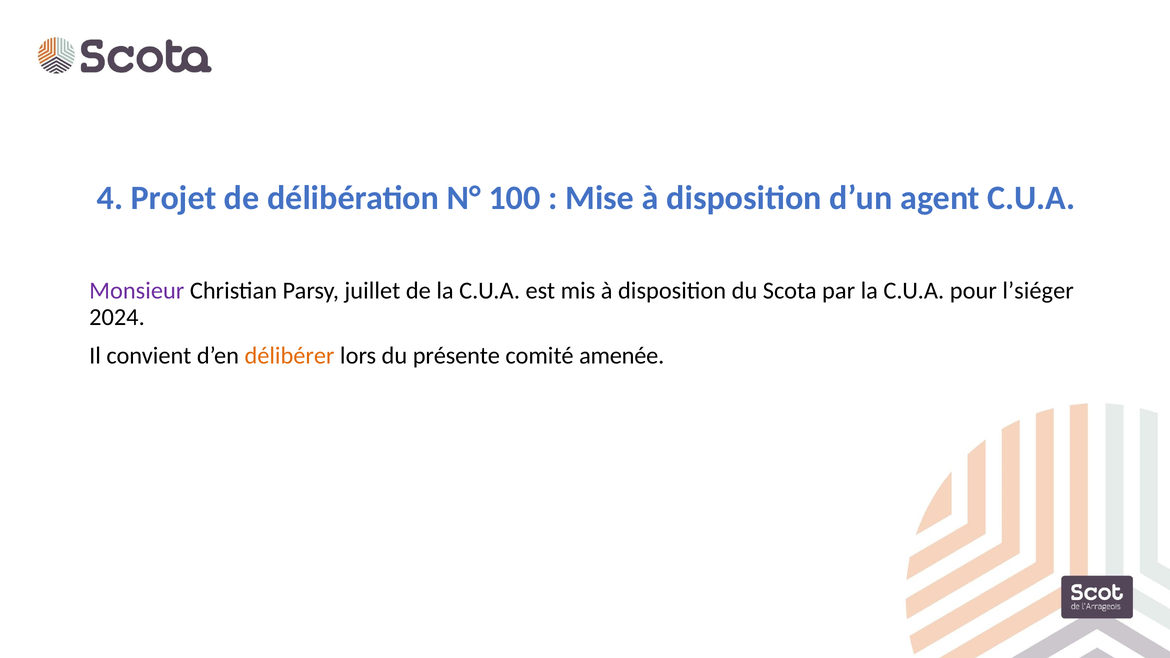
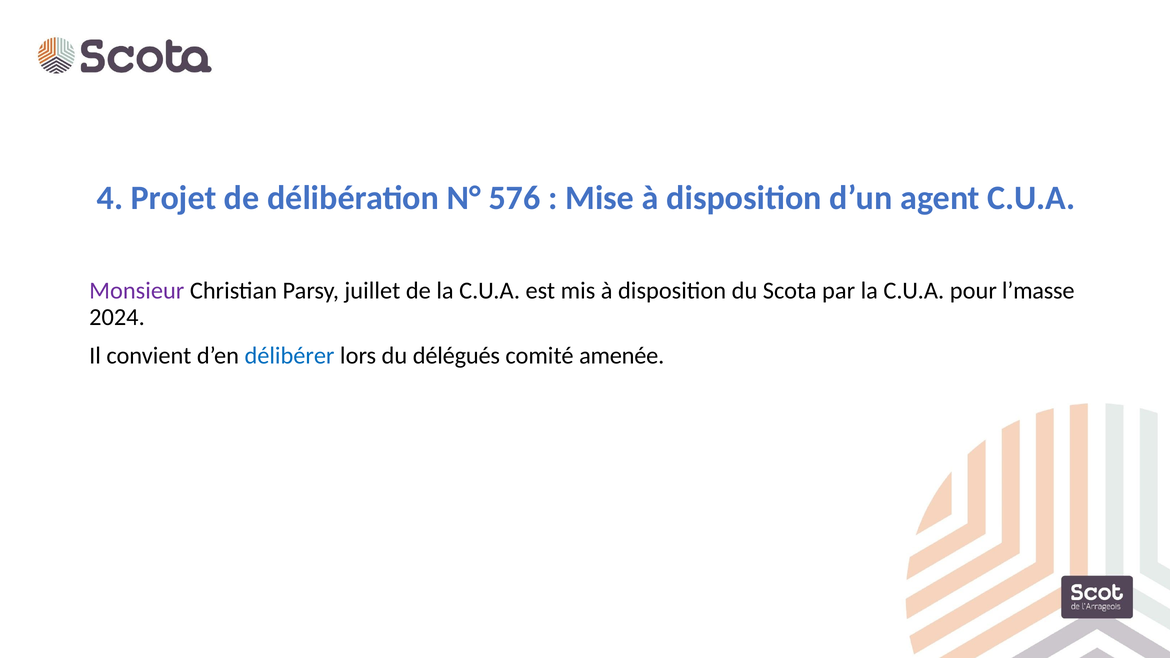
100: 100 -> 576
l’siéger: l’siéger -> l’masse
délibérer colour: orange -> blue
présente: présente -> délégués
